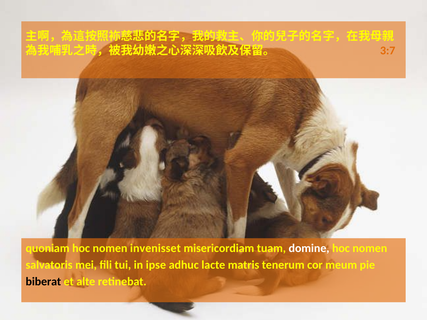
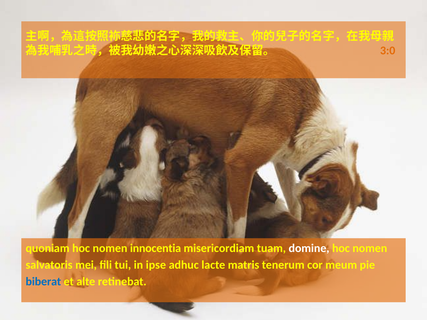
3:7: 3:7 -> 3:0
invenisset: invenisset -> innocentia
biberat colour: black -> blue
